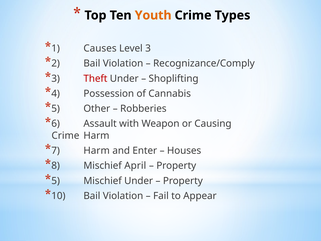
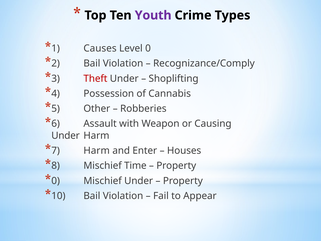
Youth colour: orange -> purple
Level 3: 3 -> 0
Crime at (65, 135): Crime -> Under
April: April -> Time
5 at (56, 181): 5 -> 0
